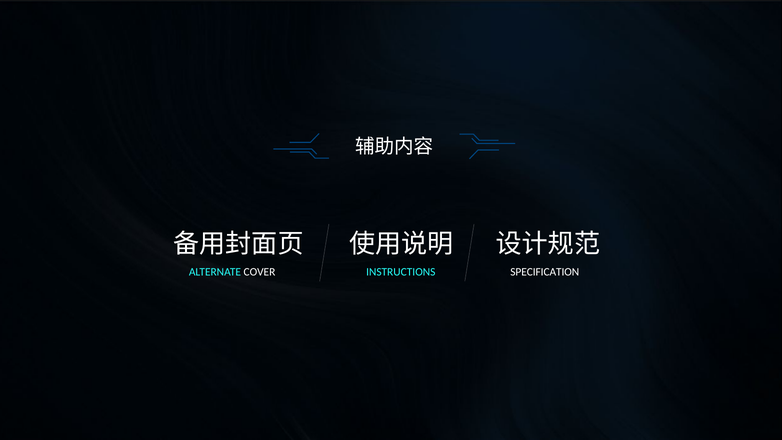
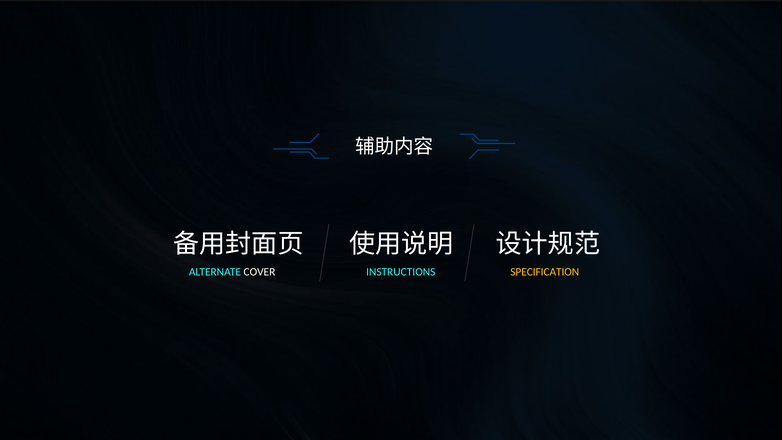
SPECIFICATION colour: white -> yellow
